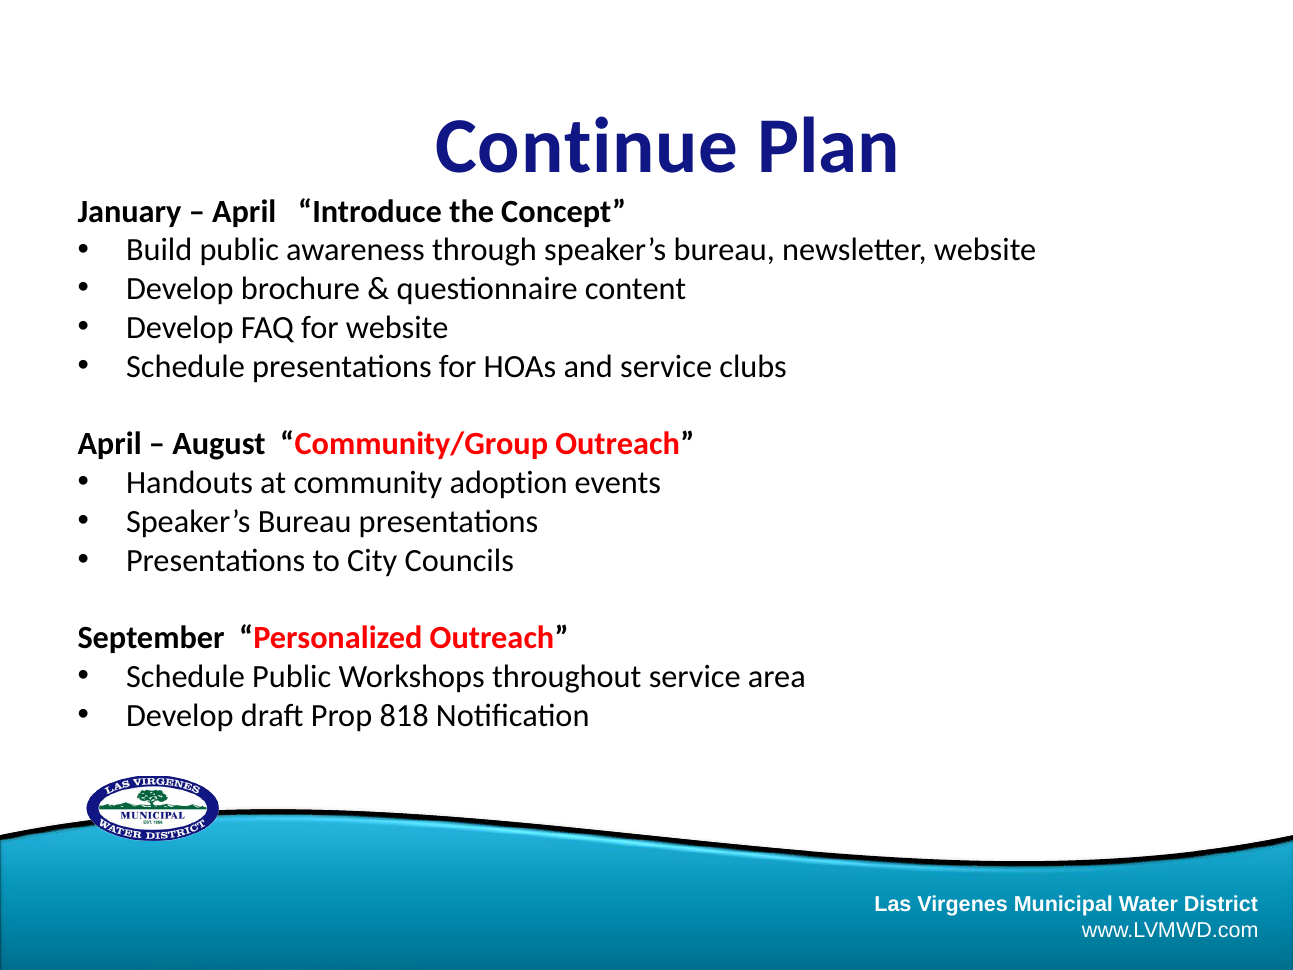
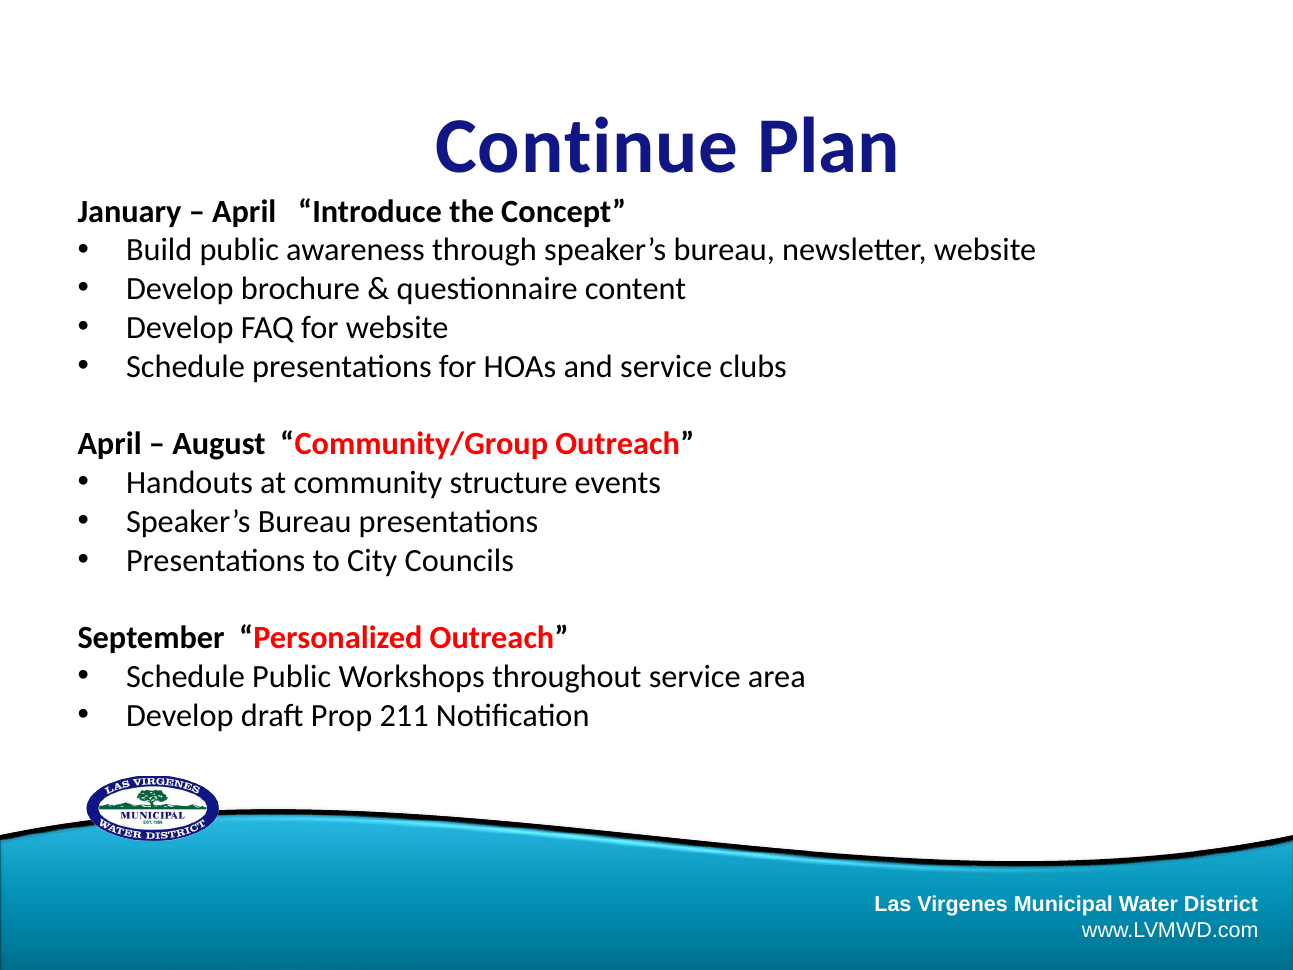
adoption: adoption -> structure
818: 818 -> 211
